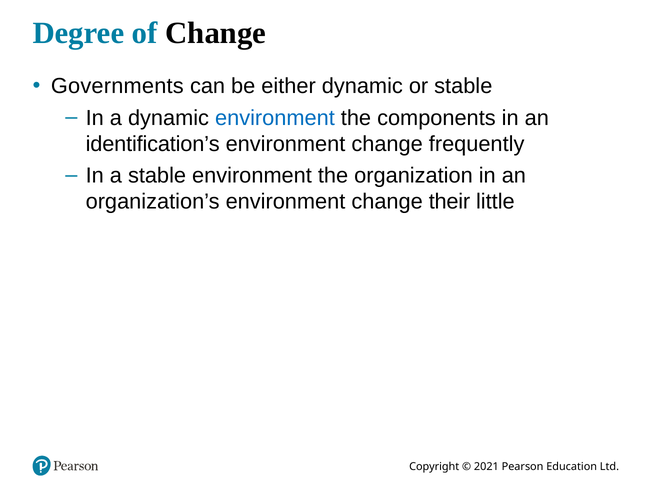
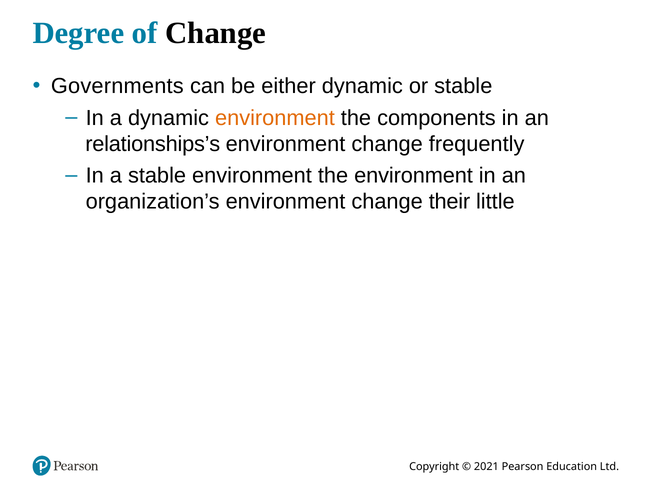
environment at (275, 118) colour: blue -> orange
identification’s: identification’s -> relationships’s
the organization: organization -> environment
